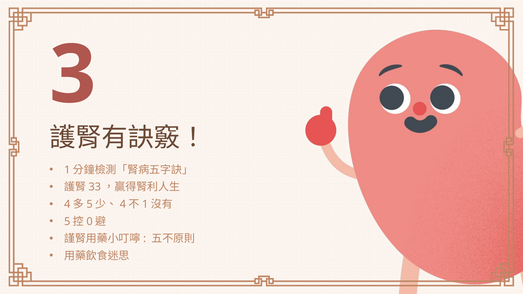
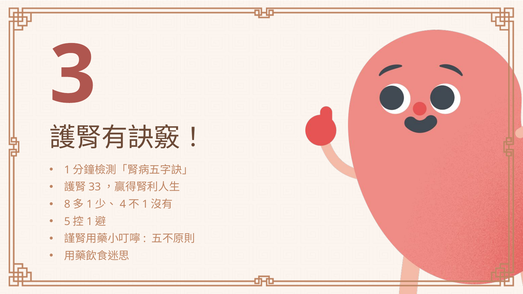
4 at (67, 204): 4 -> 8
5 at (90, 204): 5 -> 1
0 at (90, 222): 0 -> 1
